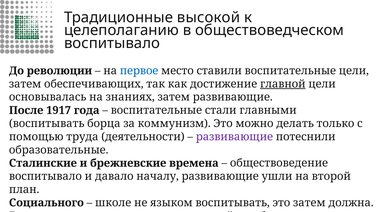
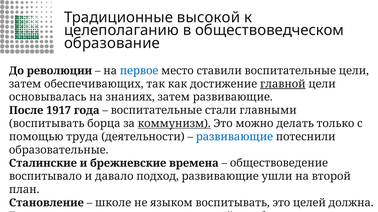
воспитывало at (112, 43): воспитывало -> образование
коммунизм underline: none -> present
развивающие at (234, 137) colour: purple -> blue
началу: началу -> подход
Социального: Социального -> Становление
это затем: затем -> целей
